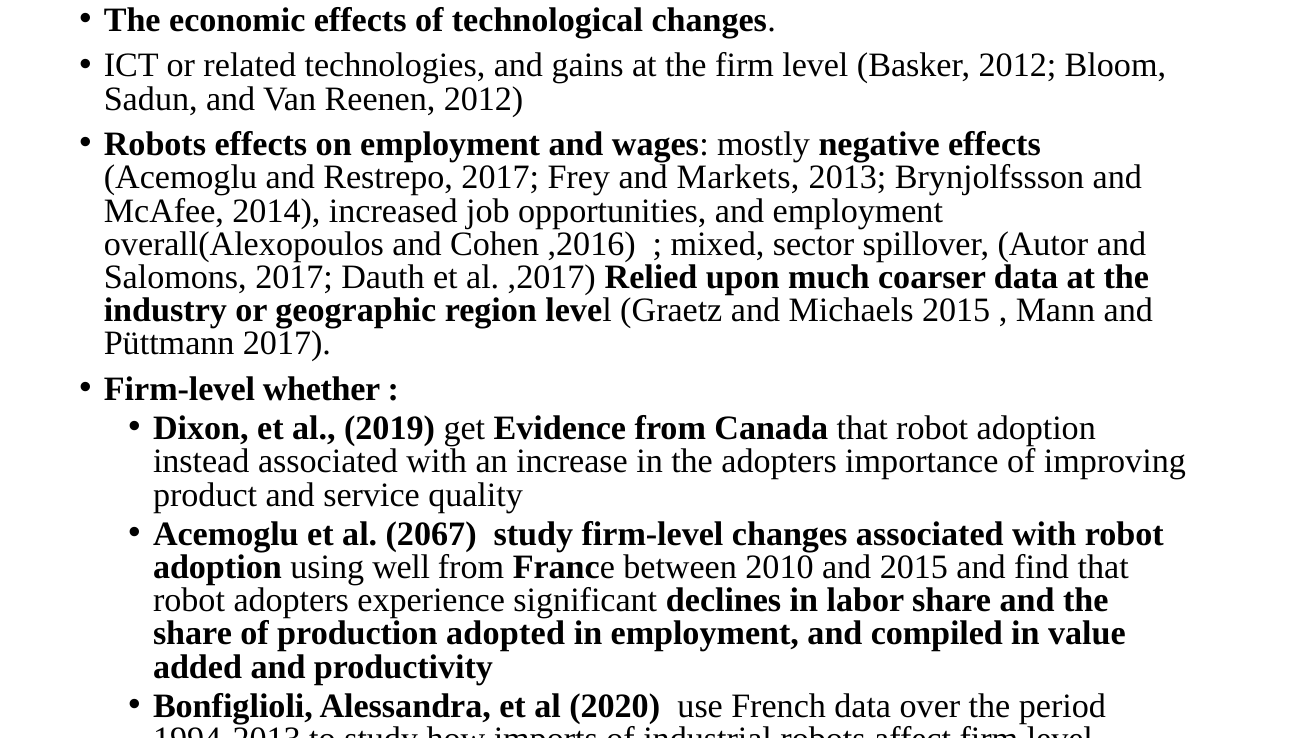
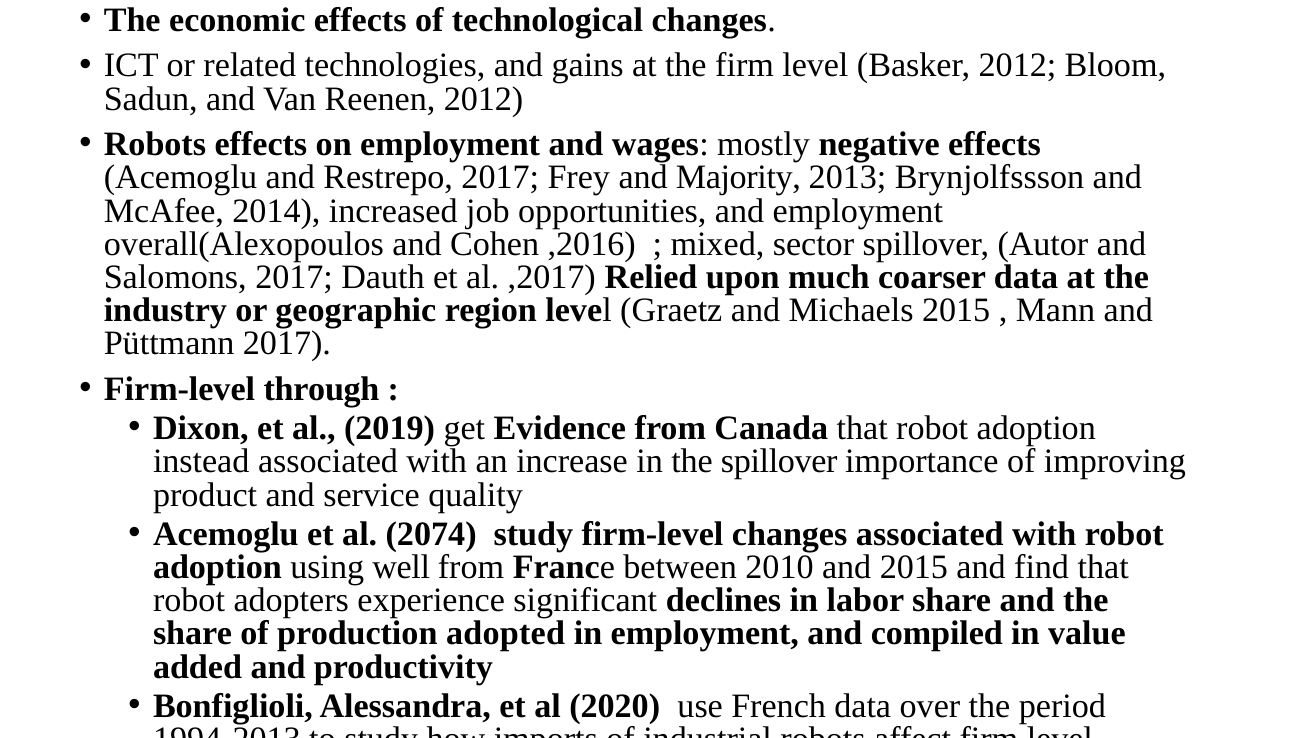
Markets: Markets -> Majority
whether: whether -> through
the adopters: adopters -> spillover
2067: 2067 -> 2074
